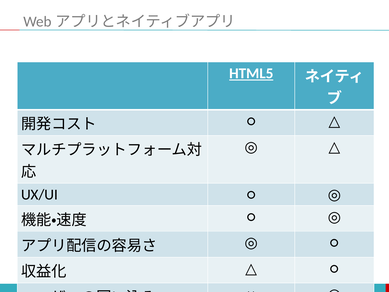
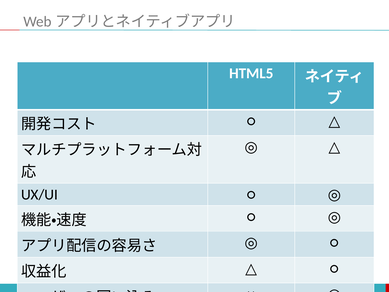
HTML5 underline: present -> none
